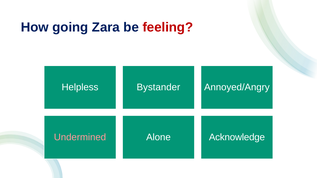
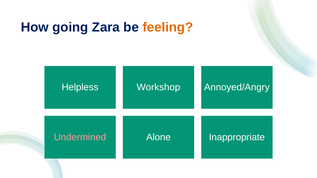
feeling colour: red -> orange
Bystander: Bystander -> Workshop
Acknowledge: Acknowledge -> Inappropriate
